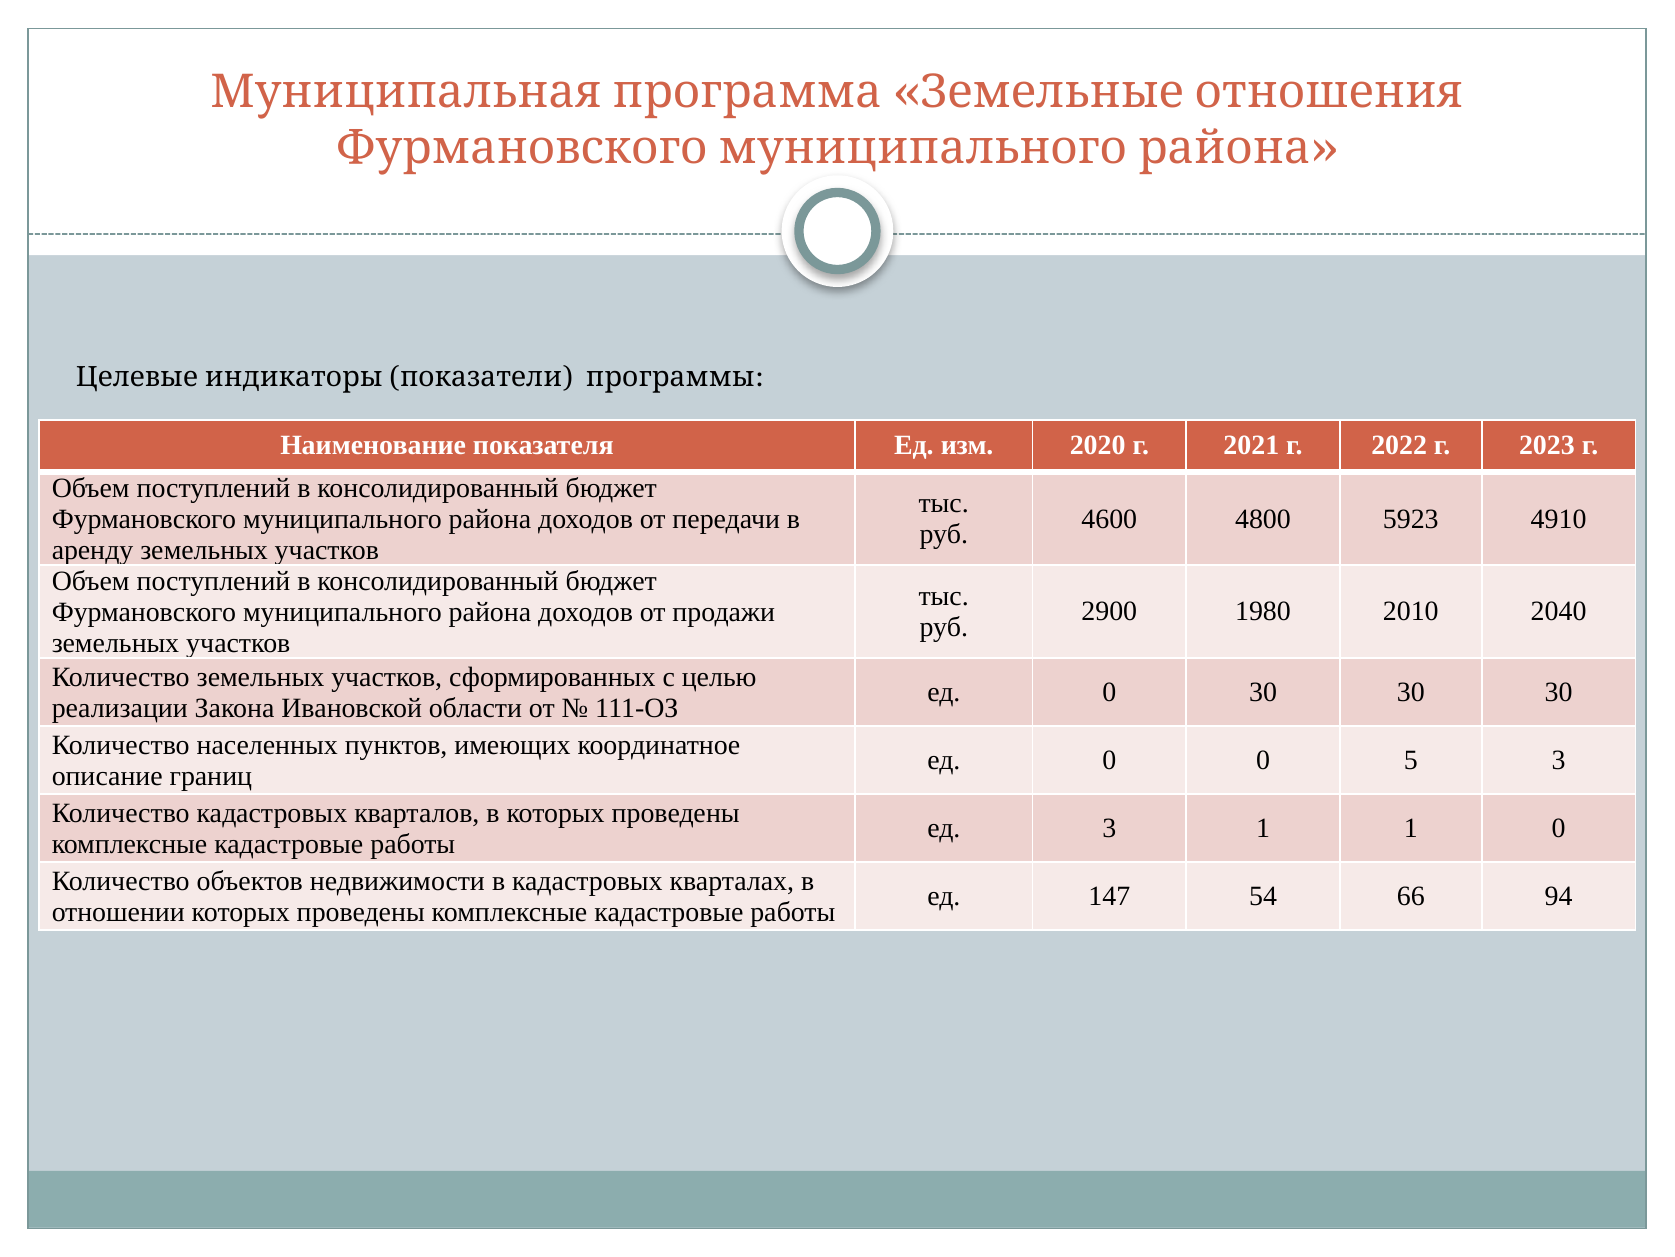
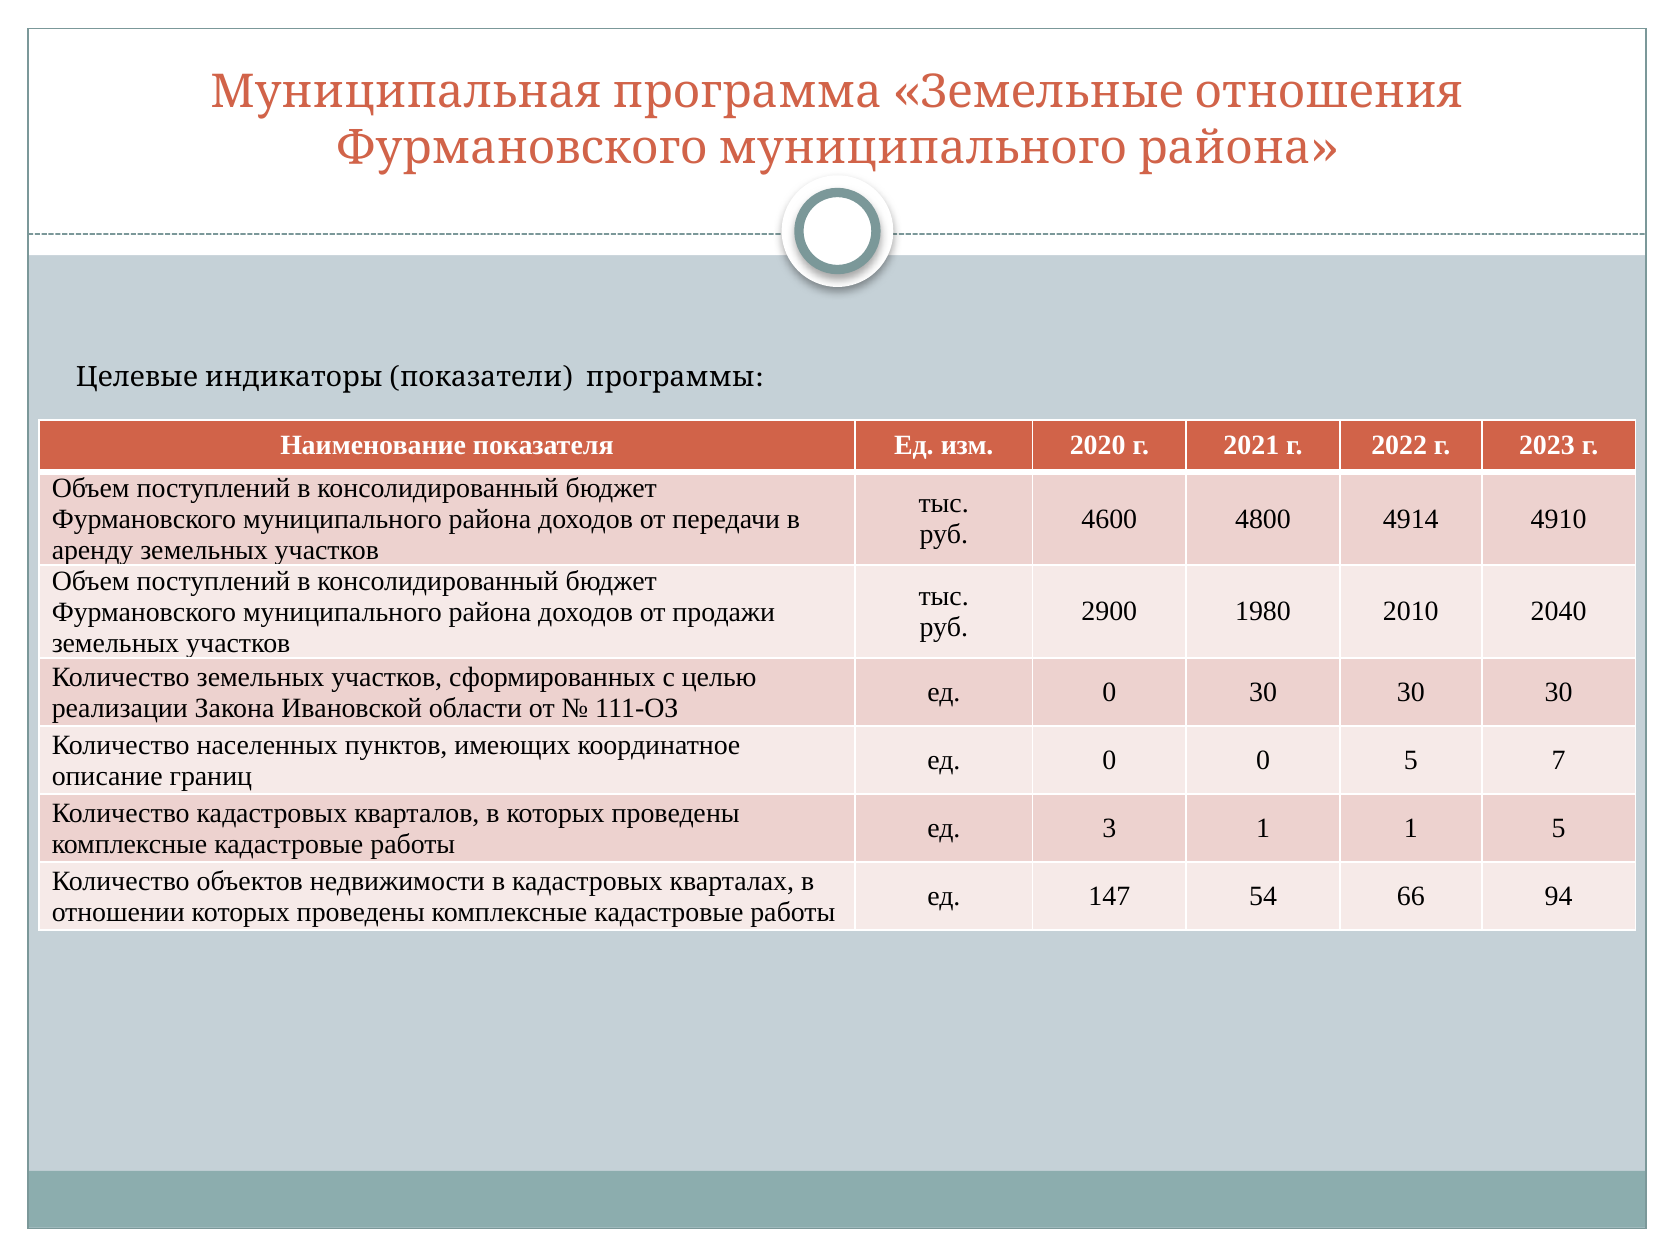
5923: 5923 -> 4914
5 3: 3 -> 7
1 0: 0 -> 5
